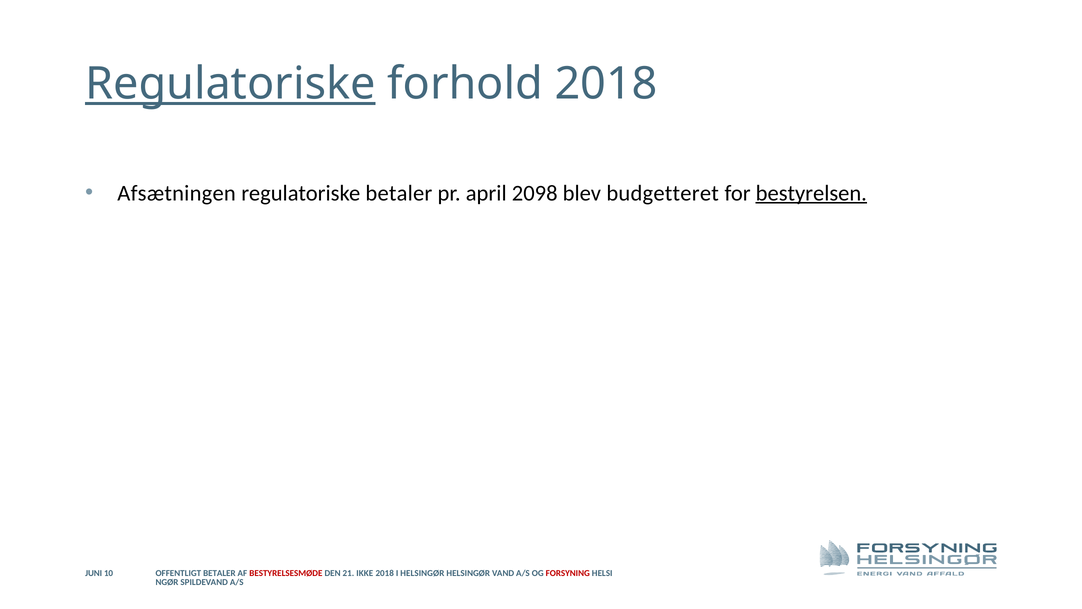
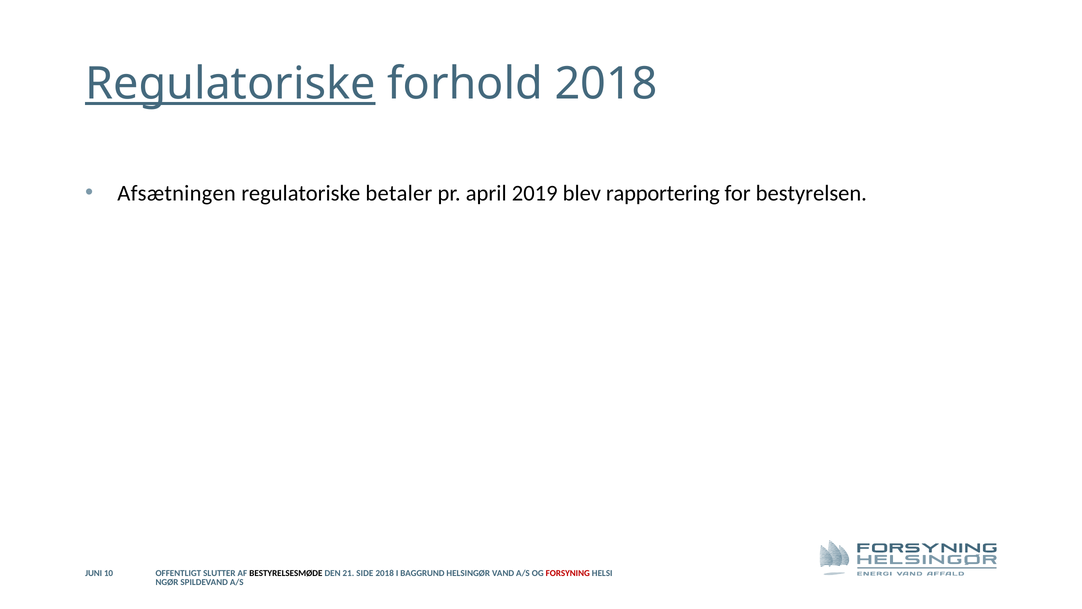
2098: 2098 -> 2019
budgetteret: budgetteret -> rapportering
bestyrelsen underline: present -> none
OFFENTLIGT BETALER: BETALER -> SLUTTER
BESTYRELSESMØDE colour: red -> black
IKKE: IKKE -> SIDE
I HELSINGØR: HELSINGØR -> BAGGRUND
